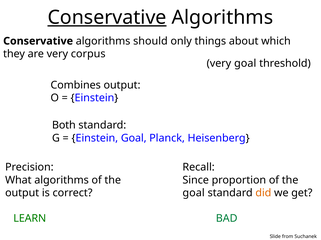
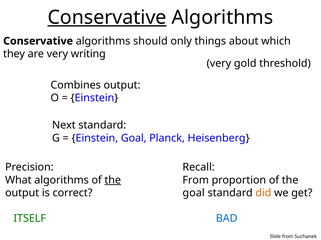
corpus: corpus -> writing
very goal: goal -> gold
Both: Both -> Next
the at (113, 181) underline: none -> present
Since at (196, 181): Since -> From
LEARN: LEARN -> ITSELF
BAD colour: green -> blue
